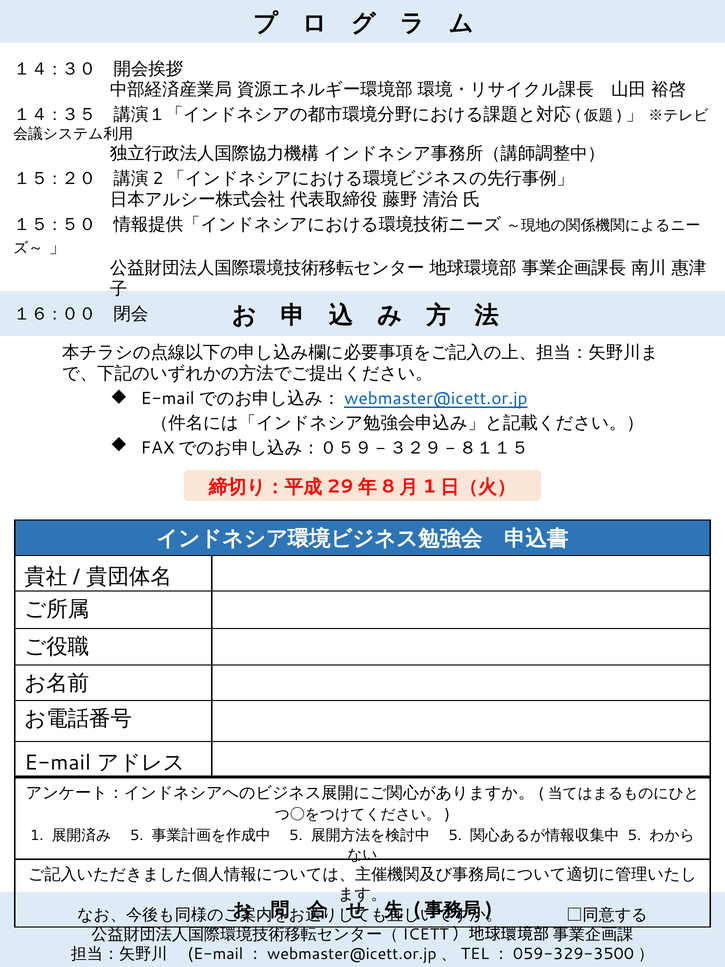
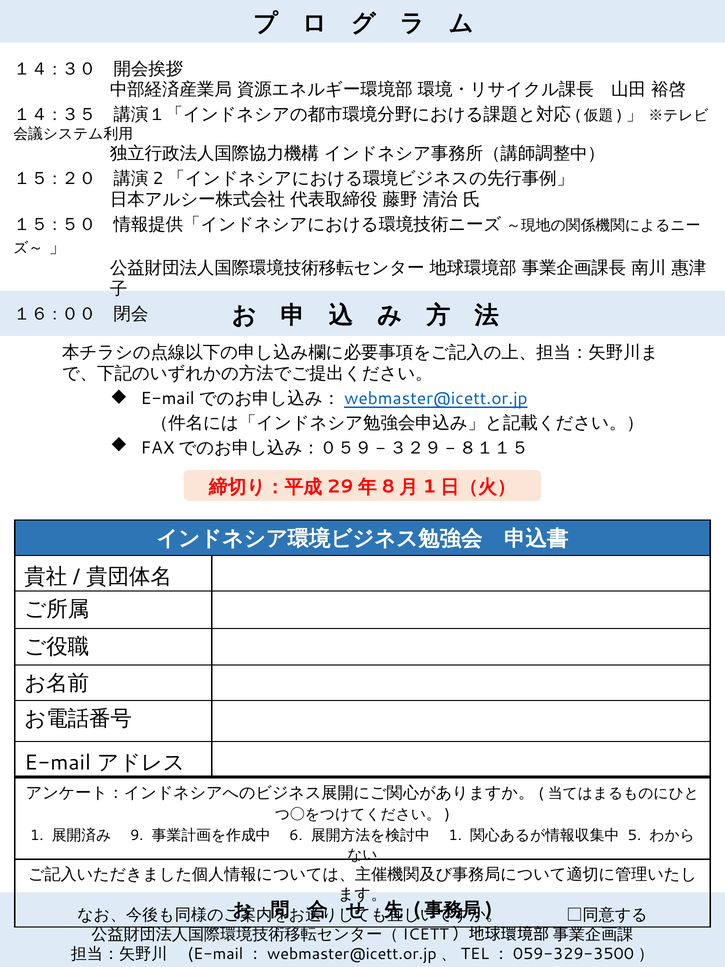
5 at (137, 835): 5 -> 9
5 at (296, 835): 5 -> 6
5 at (455, 835): 5 -> 1
